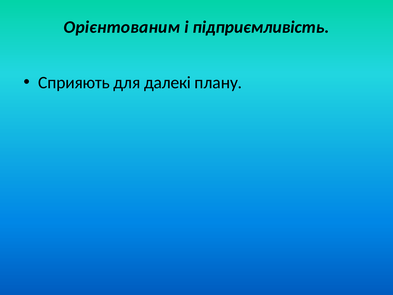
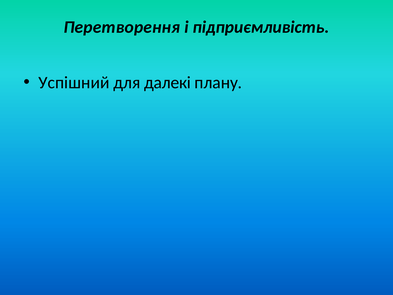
Орієнтованим: Орієнтованим -> Перетворення
Сприяють: Сприяють -> Успішний
